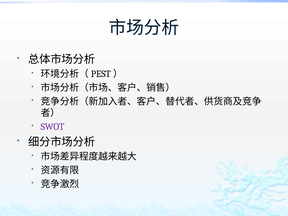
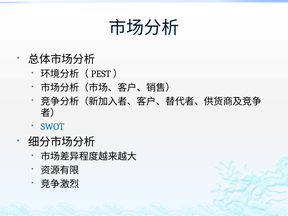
SWOT colour: purple -> blue
